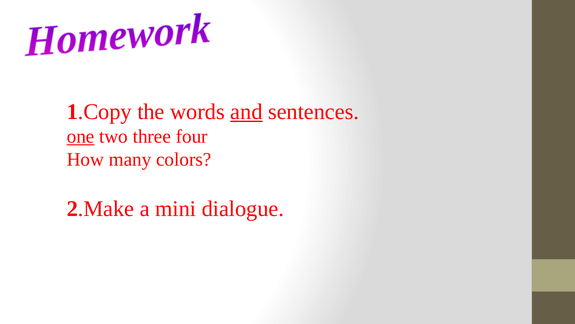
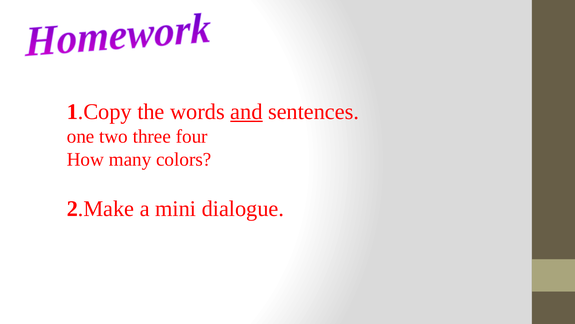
one underline: present -> none
